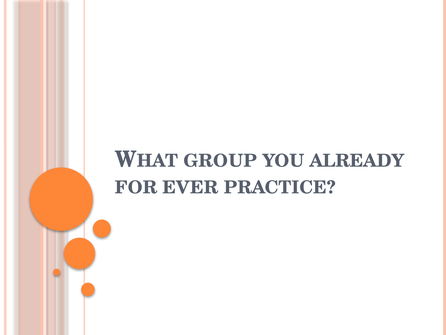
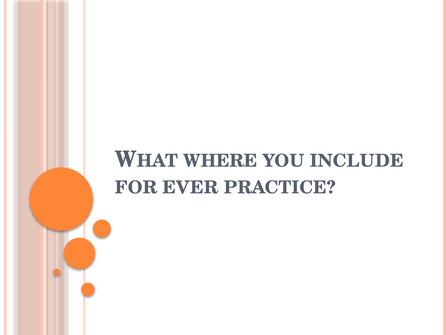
GROUP: GROUP -> WHERE
ALREADY: ALREADY -> INCLUDE
